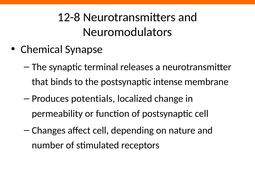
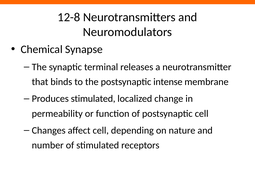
Produces potentials: potentials -> stimulated
